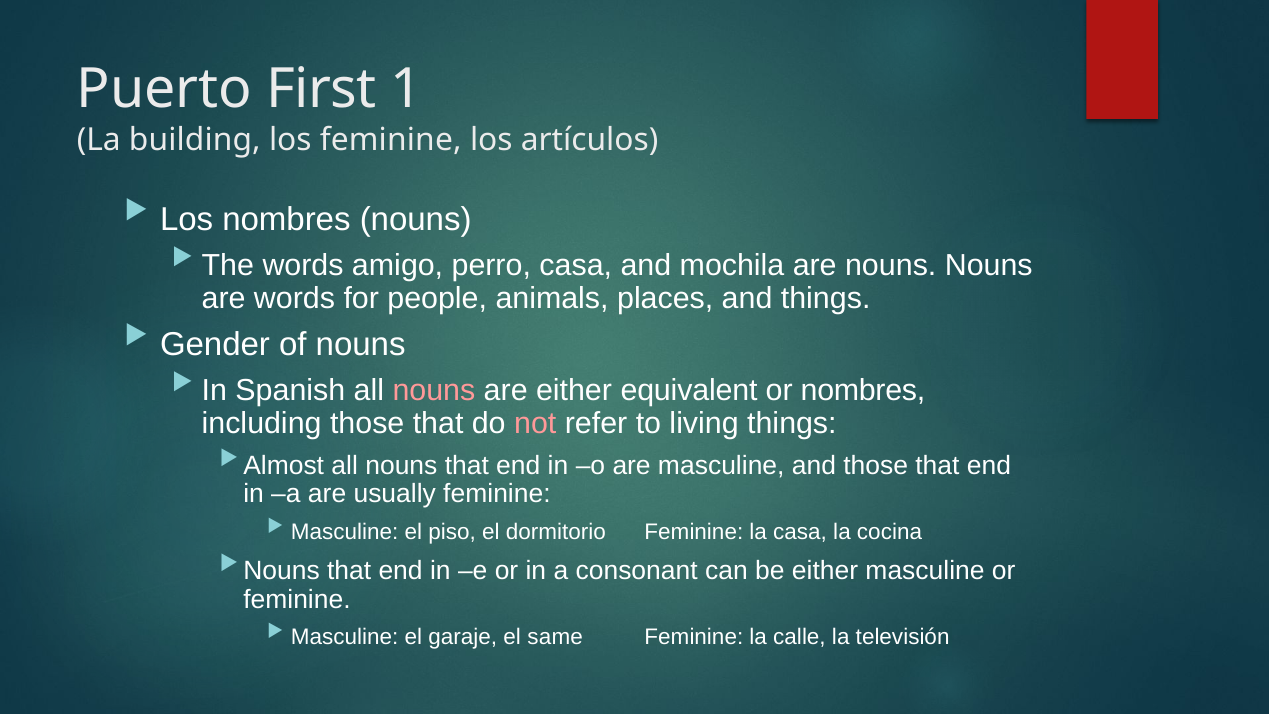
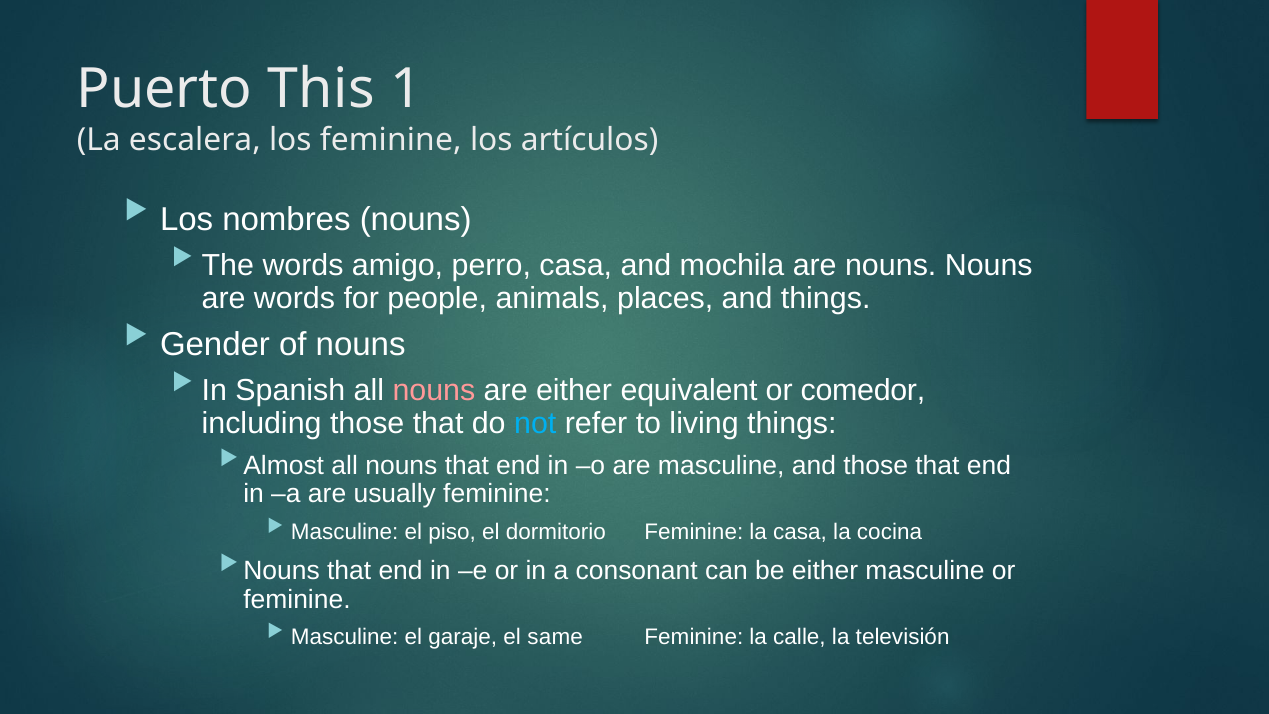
First: First -> This
building: building -> escalera
or nombres: nombres -> comedor
not colour: pink -> light blue
